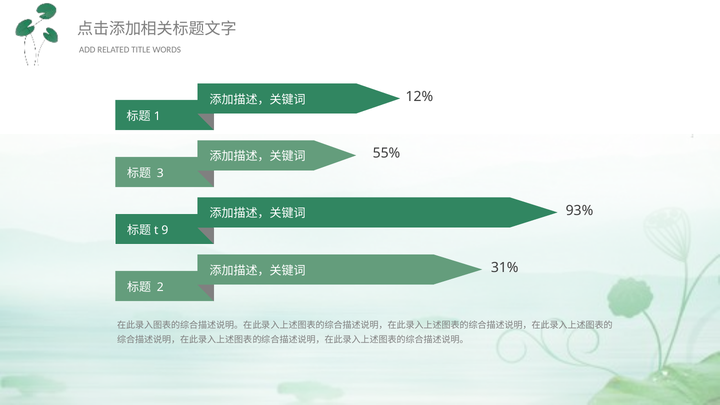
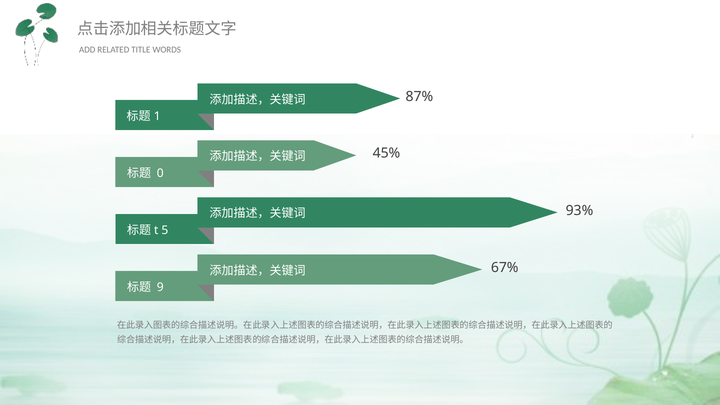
12%: 12% -> 87%
55%: 55% -> 45%
3: 3 -> 0
9: 9 -> 5
31%: 31% -> 67%
2: 2 -> 9
